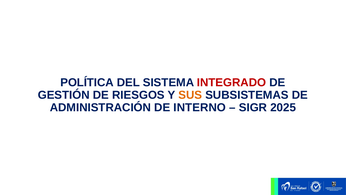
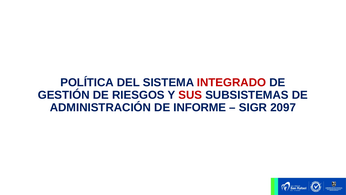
SUS colour: orange -> red
INTERNO: INTERNO -> INFORME
2025: 2025 -> 2097
